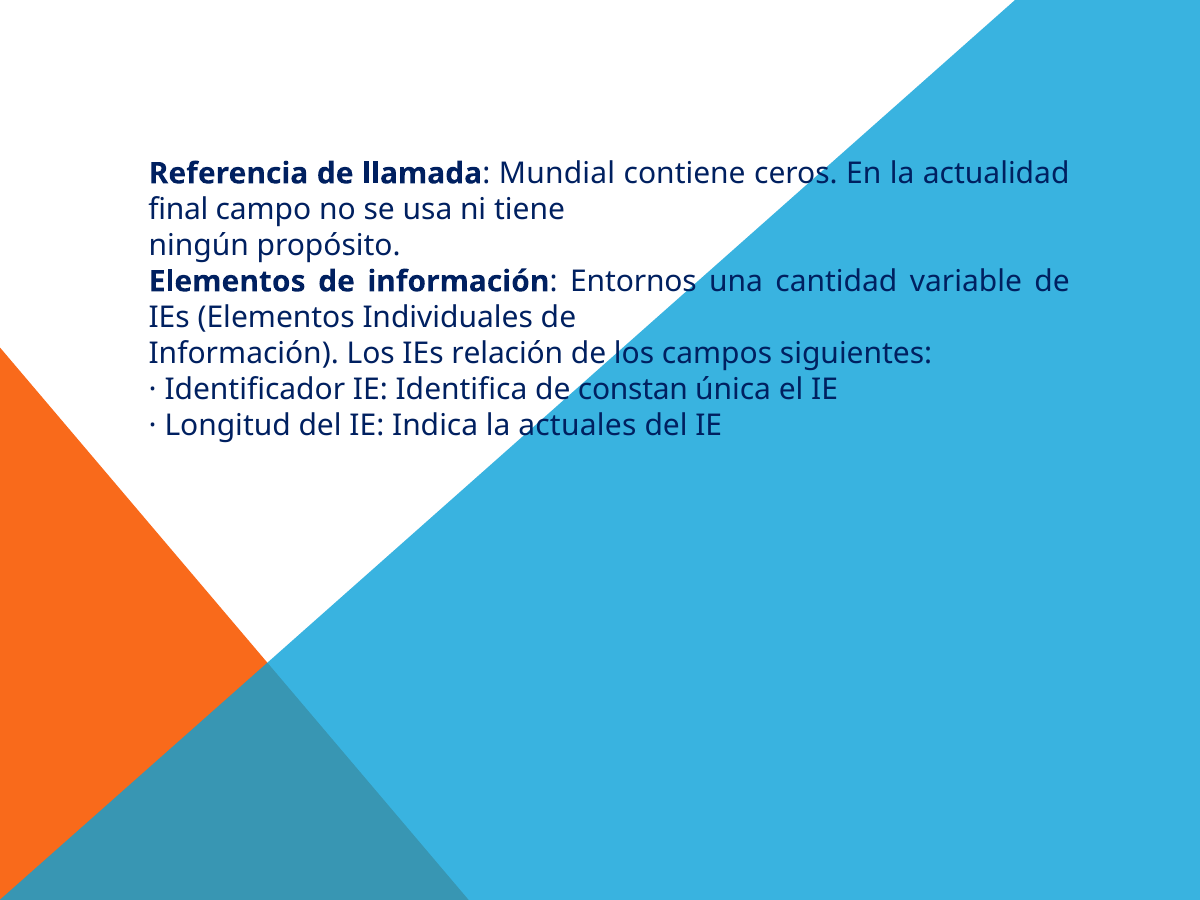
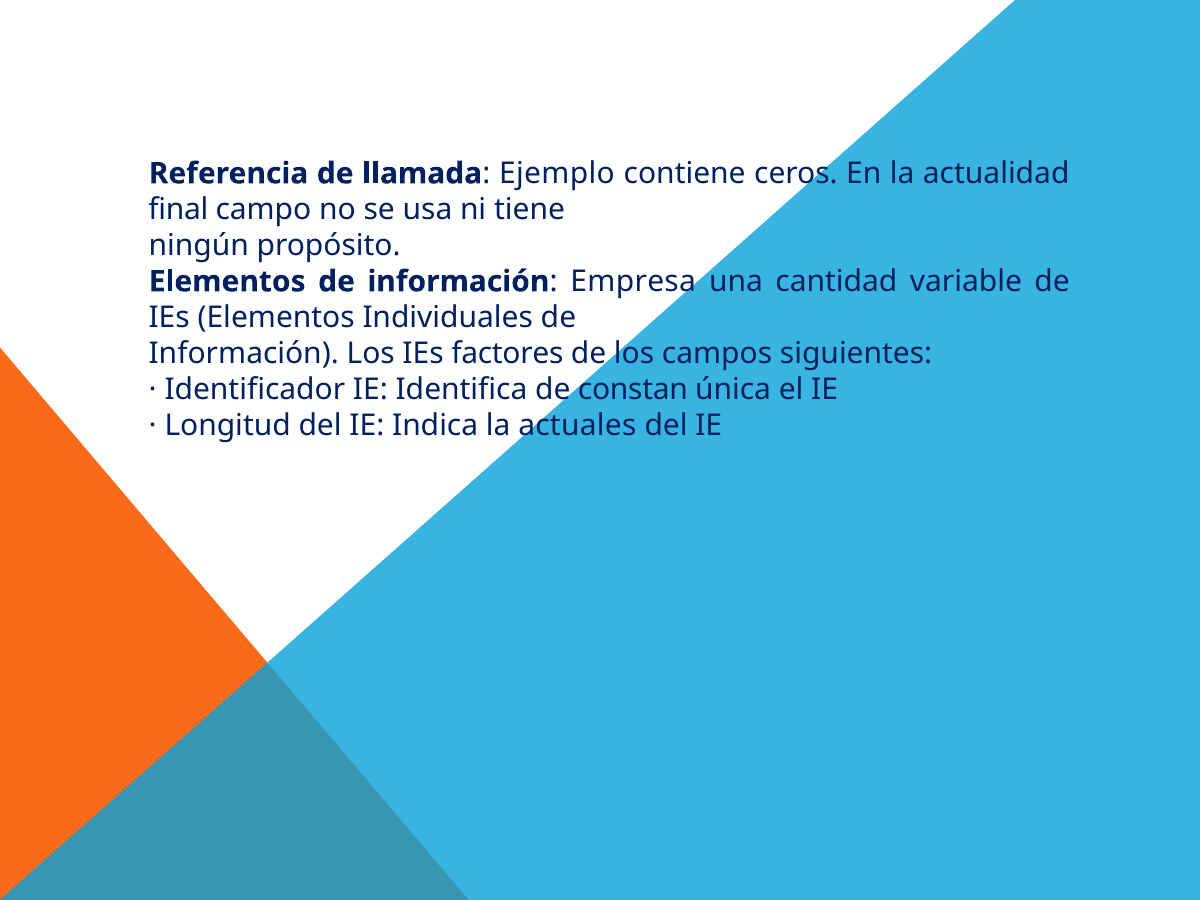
Mundial: Mundial -> Ejemplo
Entornos: Entornos -> Empresa
relación: relación -> factores
